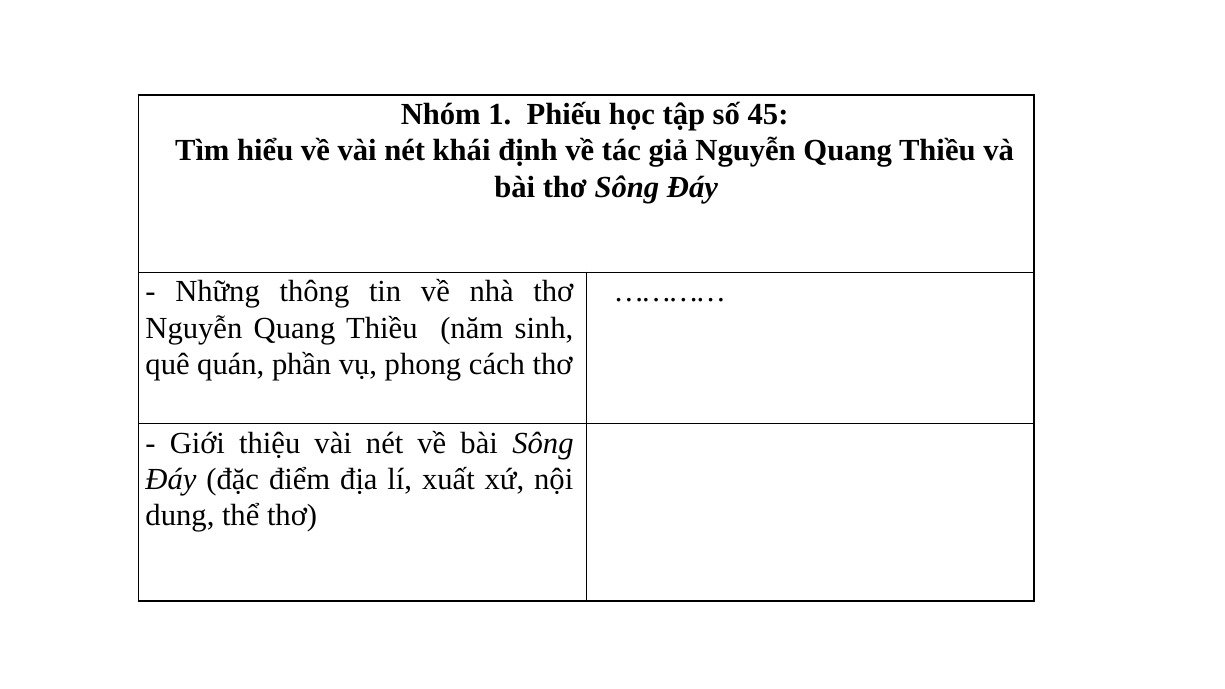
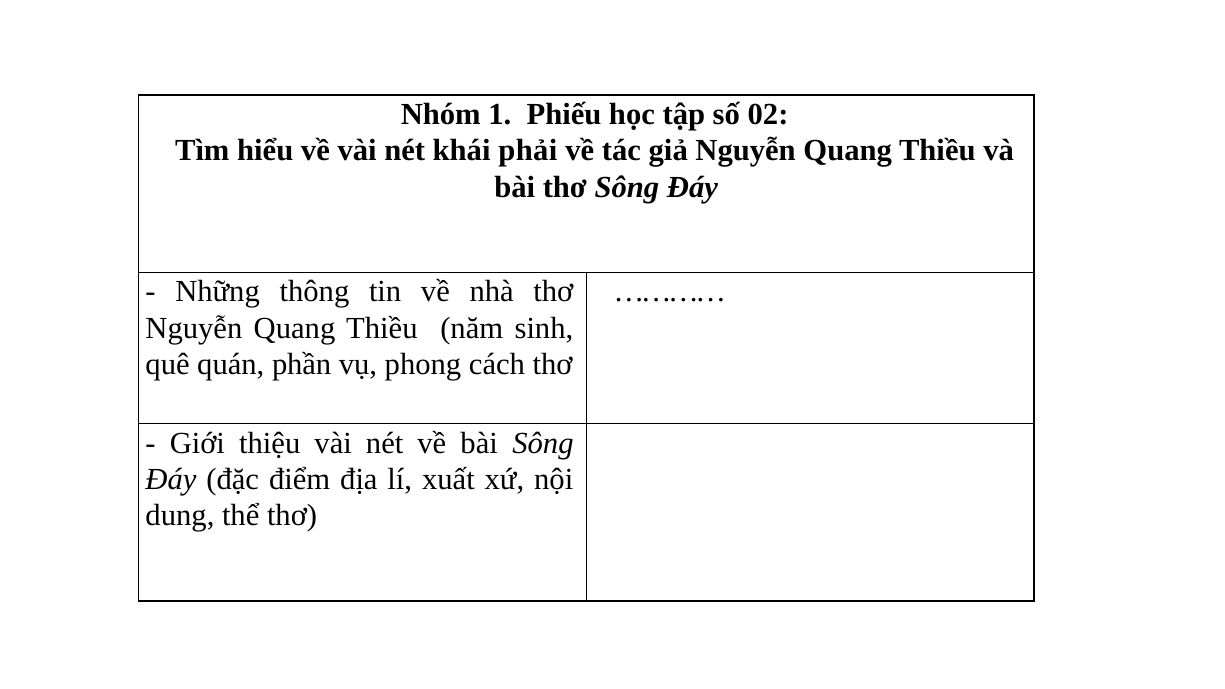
45: 45 -> 02
định: định -> phải
